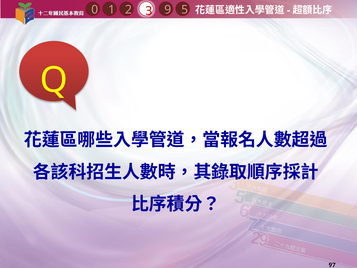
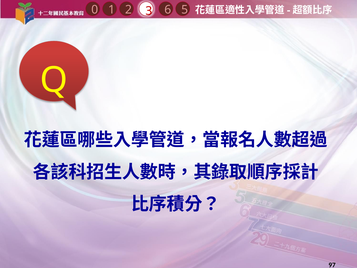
9: 9 -> 6
